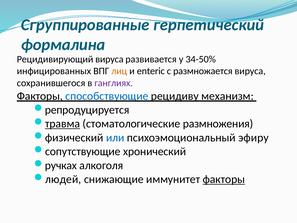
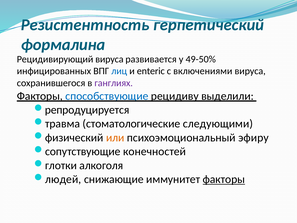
Сгруппированные: Сгруппированные -> Резистентность
34-50%: 34-50% -> 49-50%
лиц colour: orange -> blue
размножается: размножается -> включениями
механизм: механизм -> выделили
травма underline: present -> none
размножения: размножения -> следующими
или colour: blue -> orange
хронический: хронический -> конечностей
ручках: ручках -> глотки
